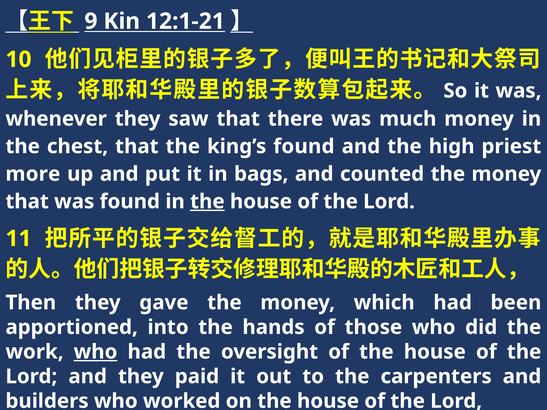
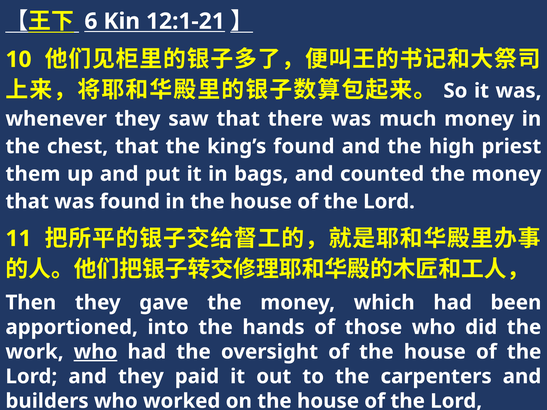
9: 9 -> 6
more: more -> them
the at (207, 202) underline: present -> none
